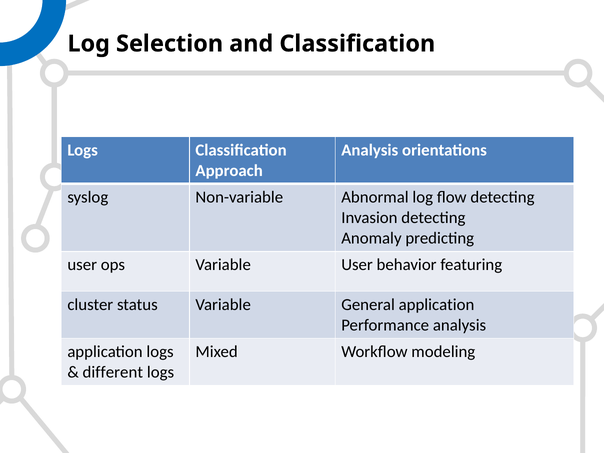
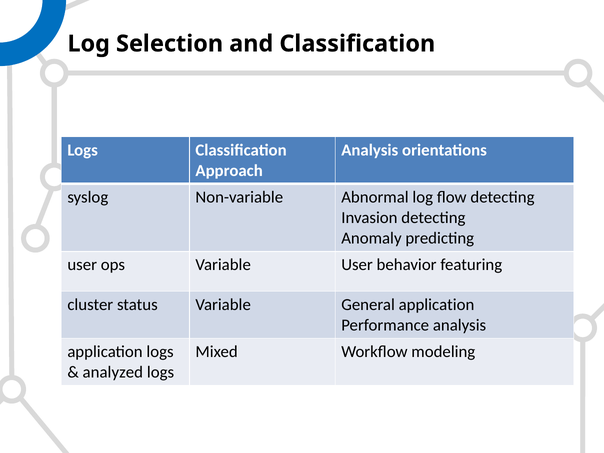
different: different -> analyzed
